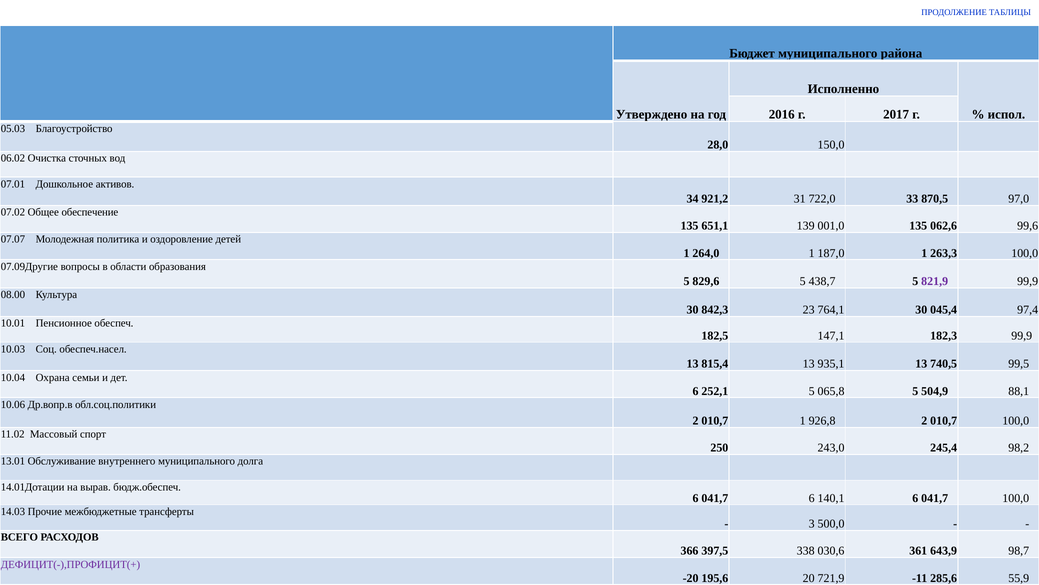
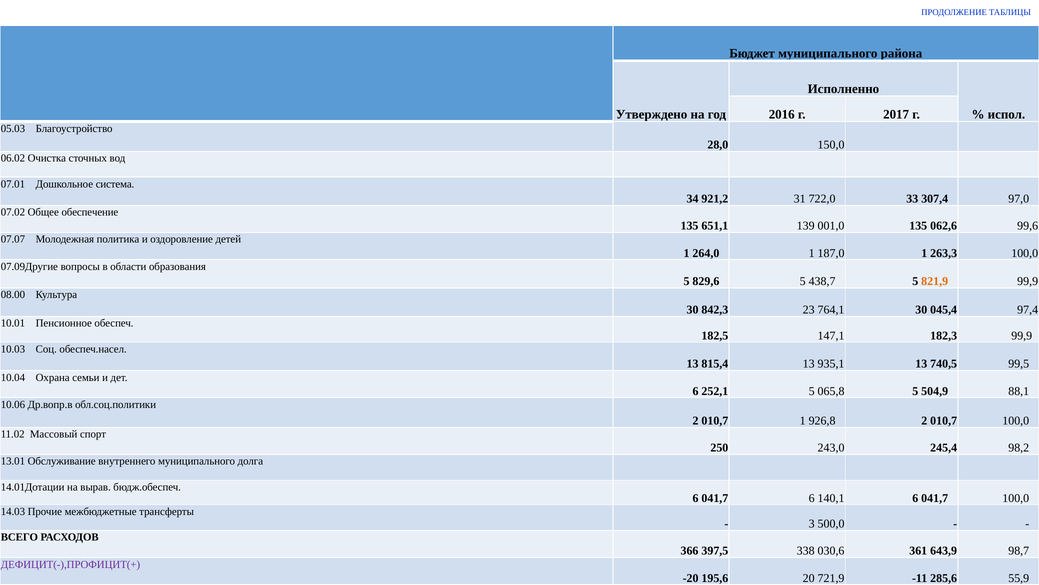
активов: активов -> система
870,5: 870,5 -> 307,4
821,9 colour: purple -> orange
